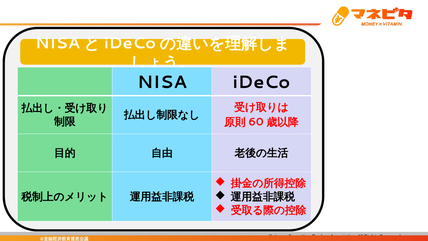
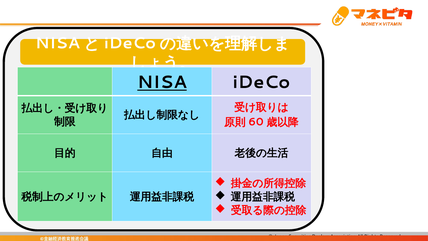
NISA underline: none -> present
